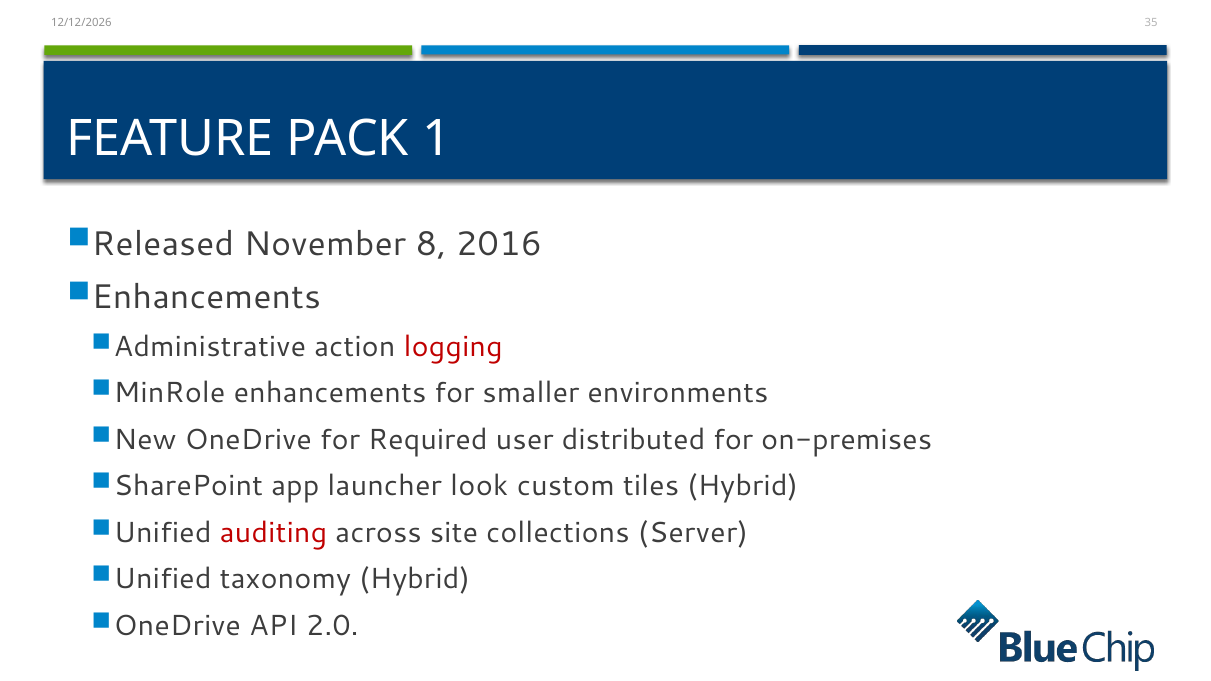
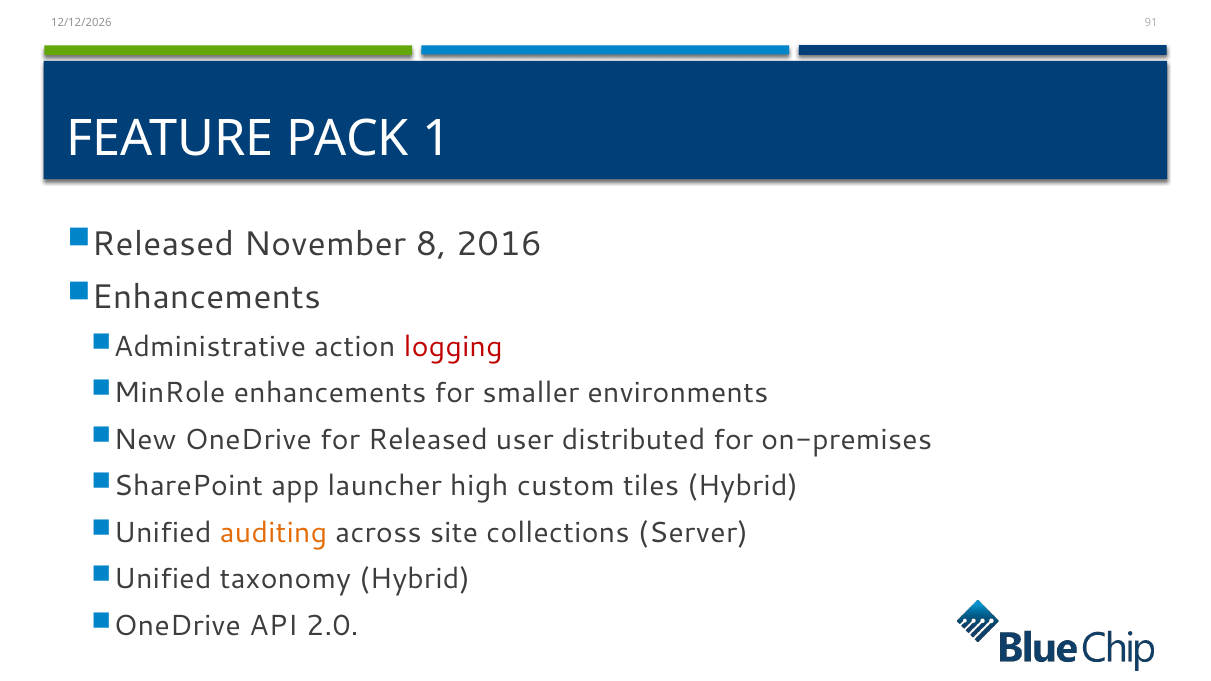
35: 35 -> 91
for Required: Required -> Released
look: look -> high
auditing colour: red -> orange
